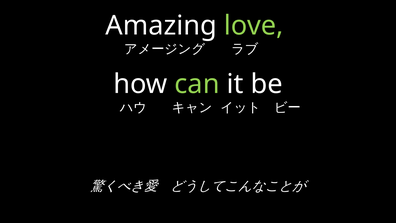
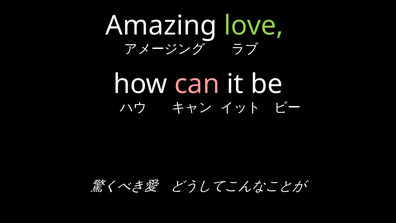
can colour: light green -> pink
